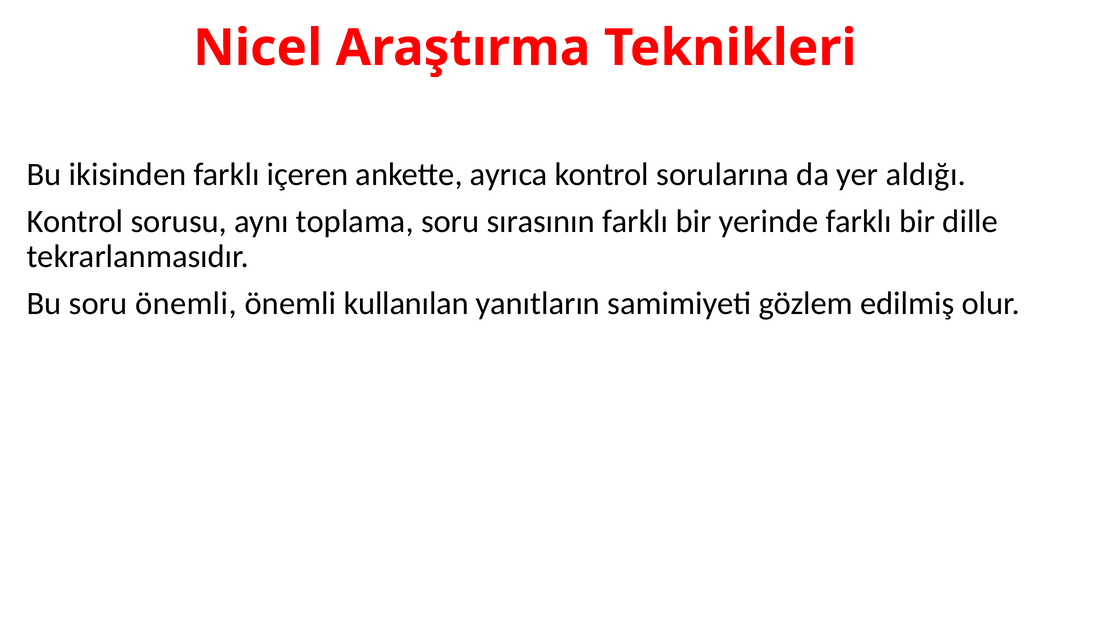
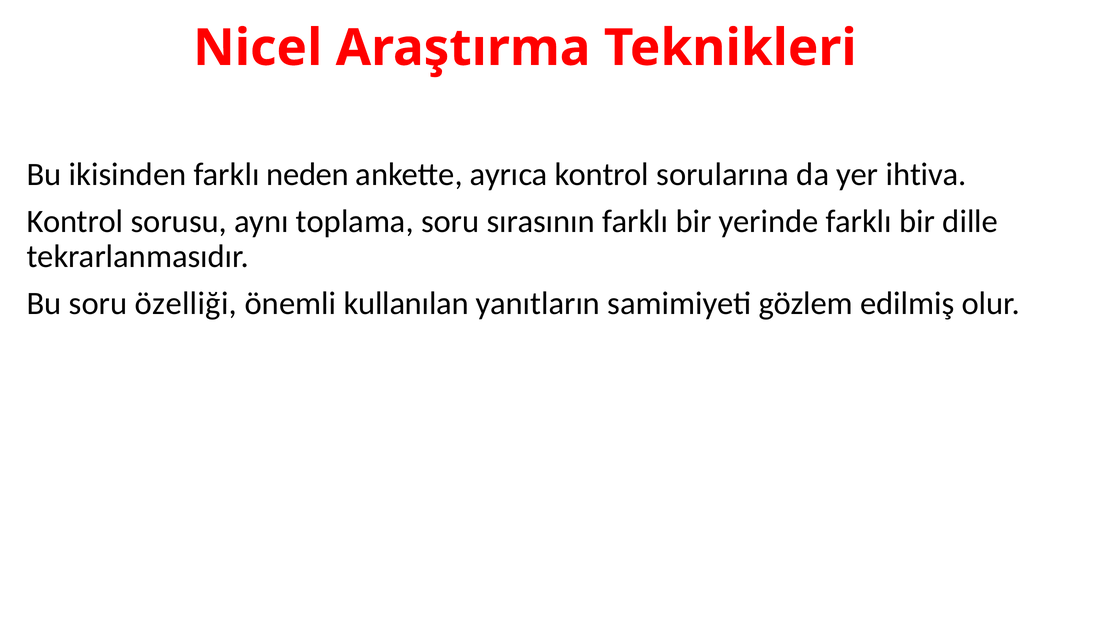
içeren: içeren -> neden
aldığı: aldığı -> ihtiva
soru önemli: önemli -> özelliği
